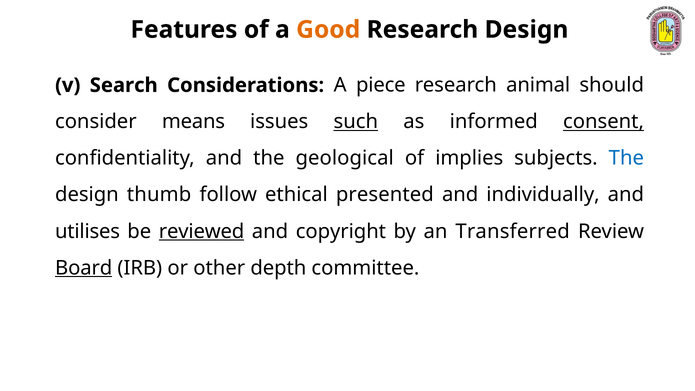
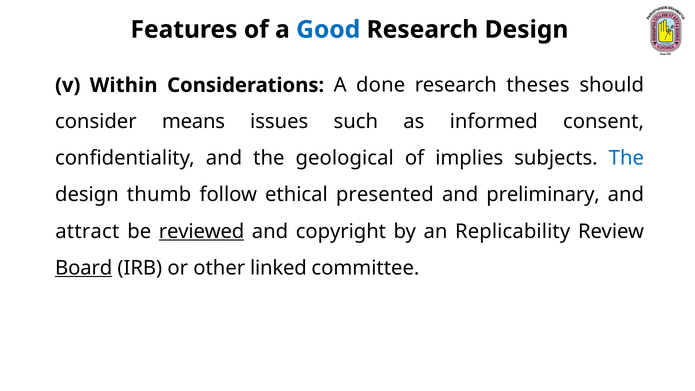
Good colour: orange -> blue
Search: Search -> Within
piece: piece -> done
animal: animal -> theses
such underline: present -> none
consent underline: present -> none
individually: individually -> preliminary
utilises: utilises -> attract
Transferred: Transferred -> Replicability
depth: depth -> linked
